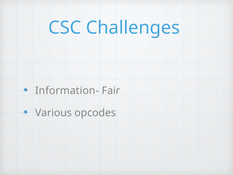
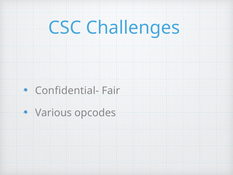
Information-: Information- -> Confidential-
